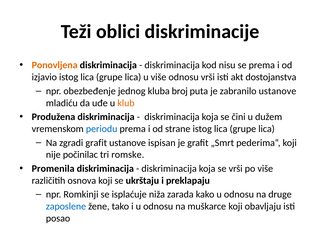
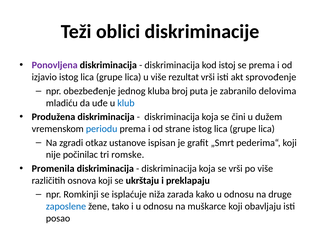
Ponovljena colour: orange -> purple
nisu: nisu -> istoj
više odnosu: odnosu -> rezultat
dostojanstva: dostojanstva -> sprovođenje
zabranilo ustanove: ustanove -> delovima
klub colour: orange -> blue
zgradi grafit: grafit -> otkaz
